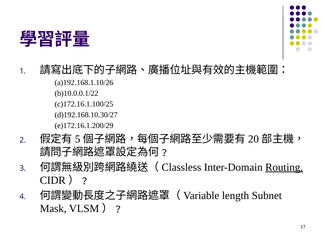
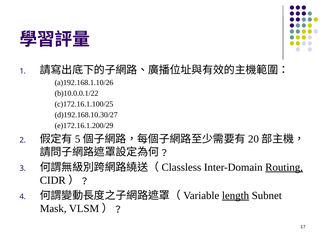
length underline: none -> present
